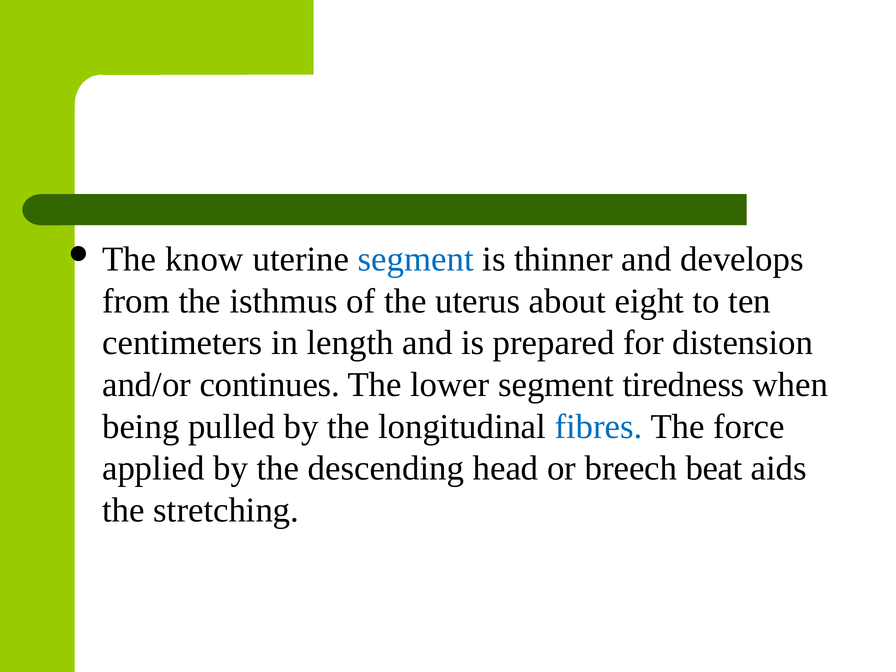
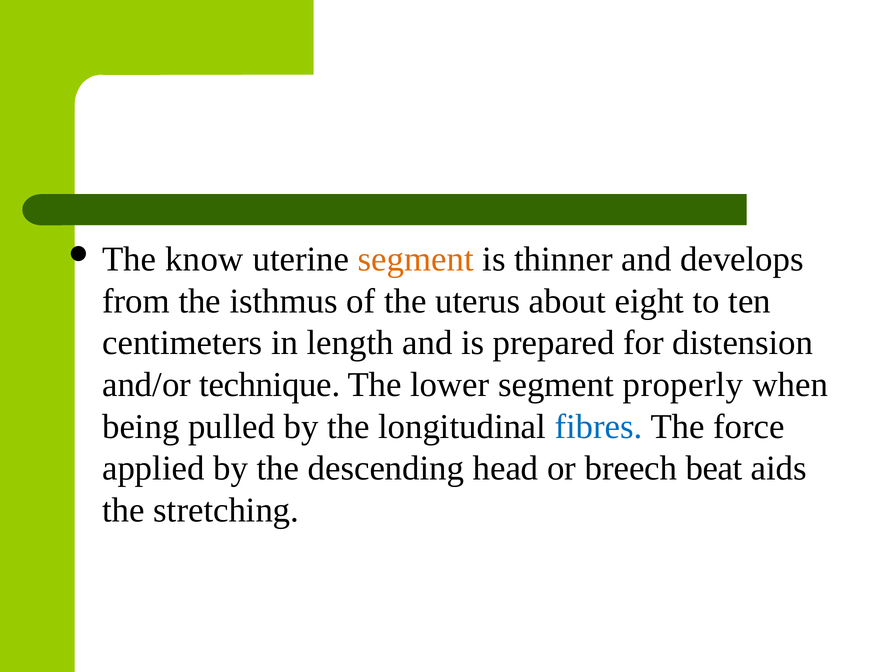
segment at (416, 259) colour: blue -> orange
continues: continues -> technique
tiredness: tiredness -> properly
